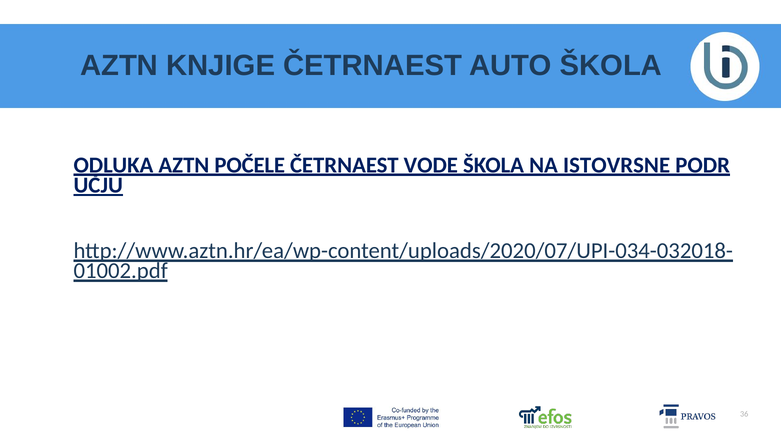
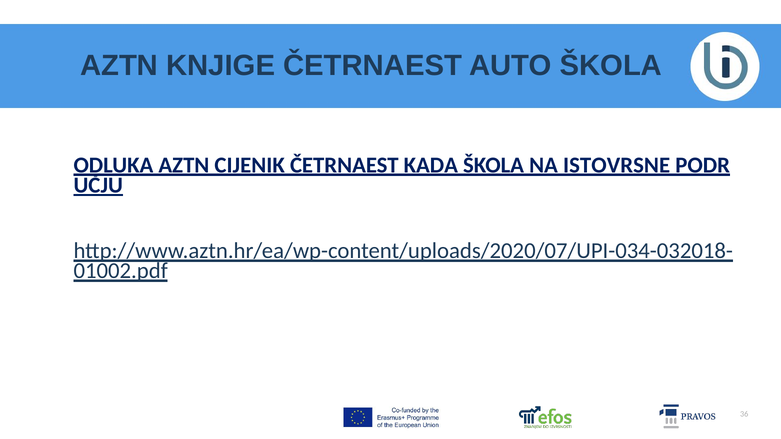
POČELE: POČELE -> CIJENIK
VODE: VODE -> KADA
